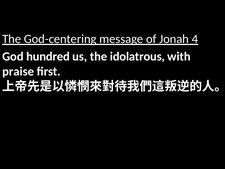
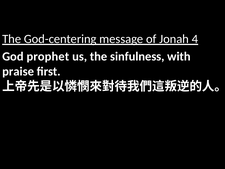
hundred: hundred -> prophet
idolatrous: idolatrous -> sinfulness
